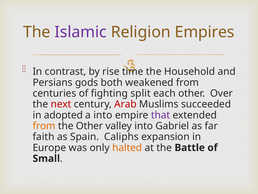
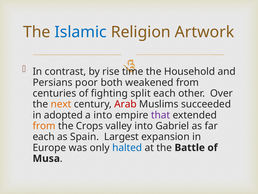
Islamic colour: purple -> blue
Empires: Empires -> Artwork
gods: gods -> poor
next colour: red -> orange
the Other: Other -> Crops
faith at (44, 136): faith -> each
Caliphs: Caliphs -> Largest
halted colour: orange -> blue
Small: Small -> Musa
